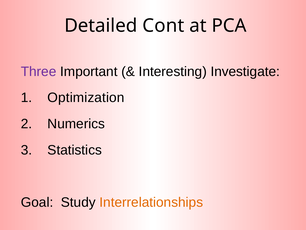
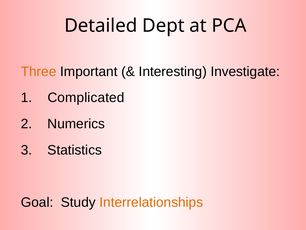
Cont: Cont -> Dept
Three colour: purple -> orange
Optimization: Optimization -> Complicated
